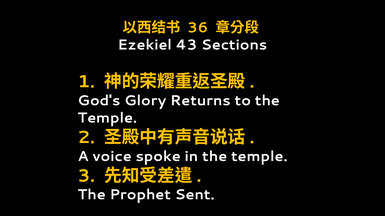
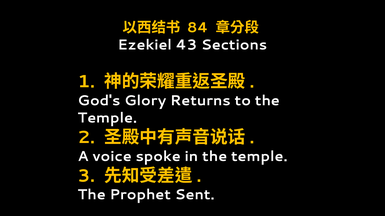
36: 36 -> 84
